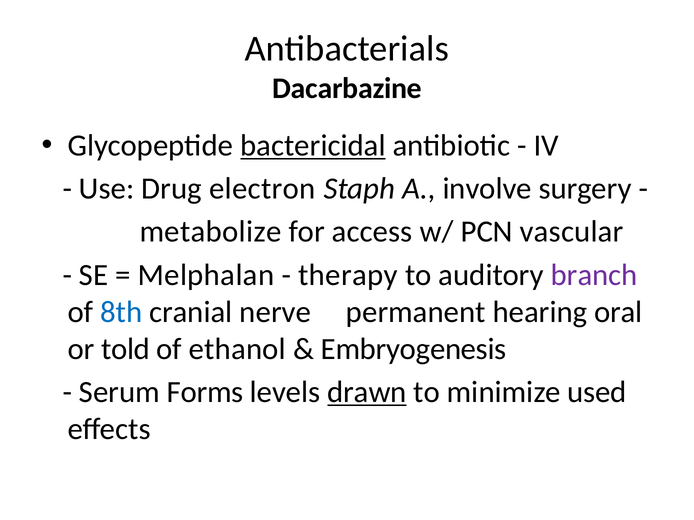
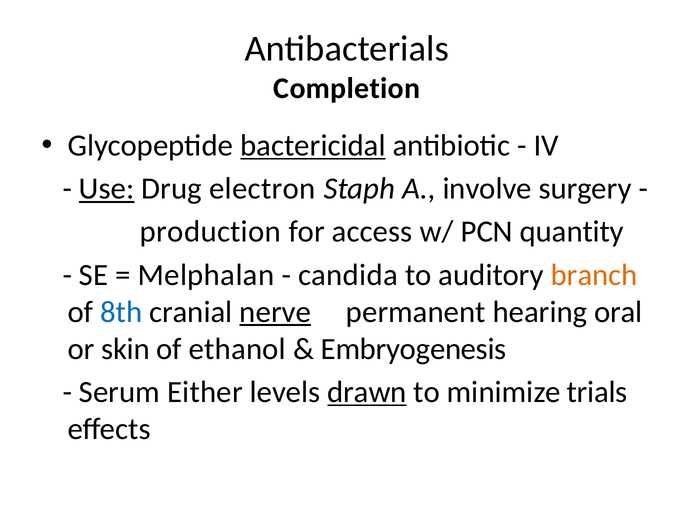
Dacarbazine: Dacarbazine -> Completion
Use underline: none -> present
metabolize: metabolize -> production
vascular: vascular -> quantity
therapy: therapy -> candida
branch colour: purple -> orange
nerve underline: none -> present
told: told -> skin
Forms: Forms -> Either
used: used -> trials
